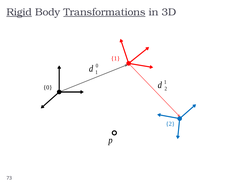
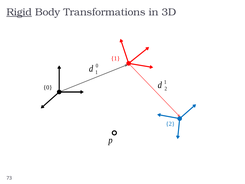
Transformations underline: present -> none
